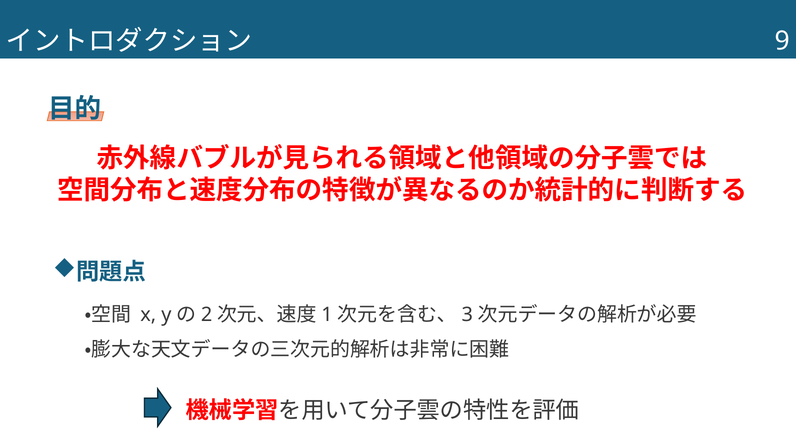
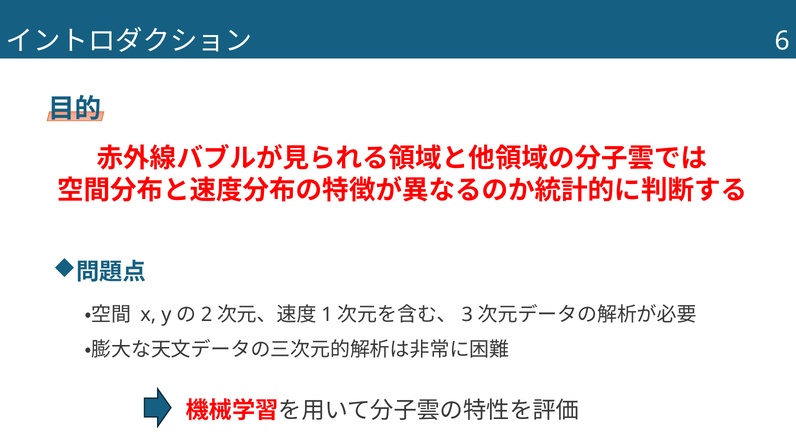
9: 9 -> 6
